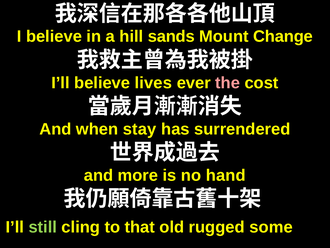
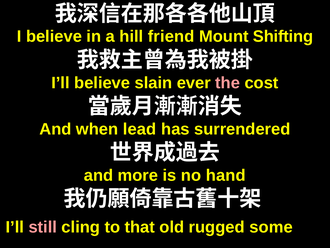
sands: sands -> friend
Change: Change -> Shifting
lives: lives -> slain
stay: stay -> lead
still colour: light green -> pink
